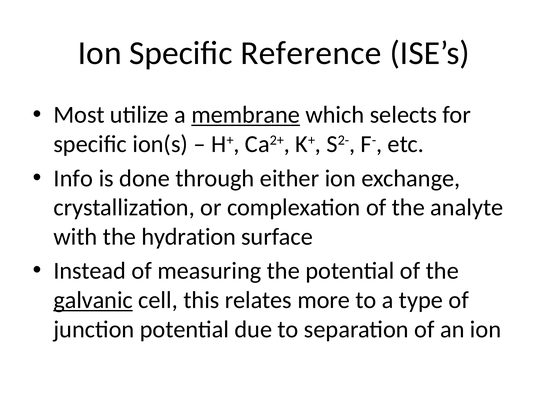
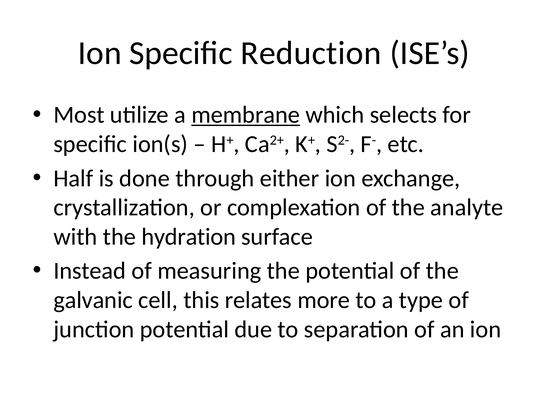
Reference: Reference -> Reduction
Info: Info -> Half
galvanic underline: present -> none
